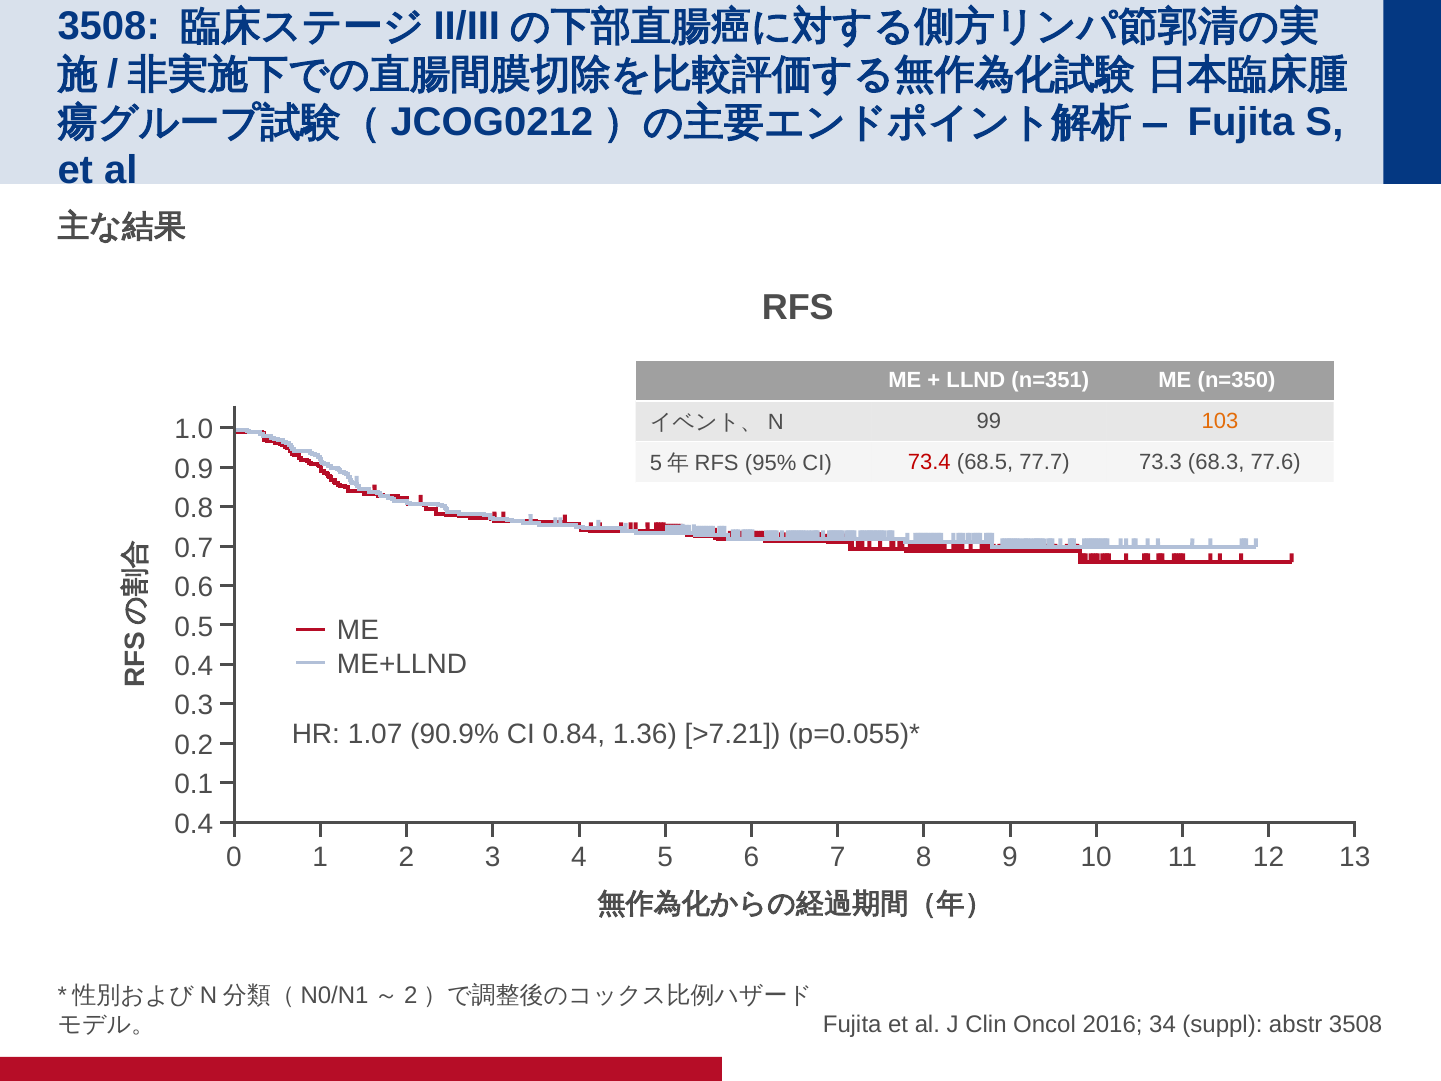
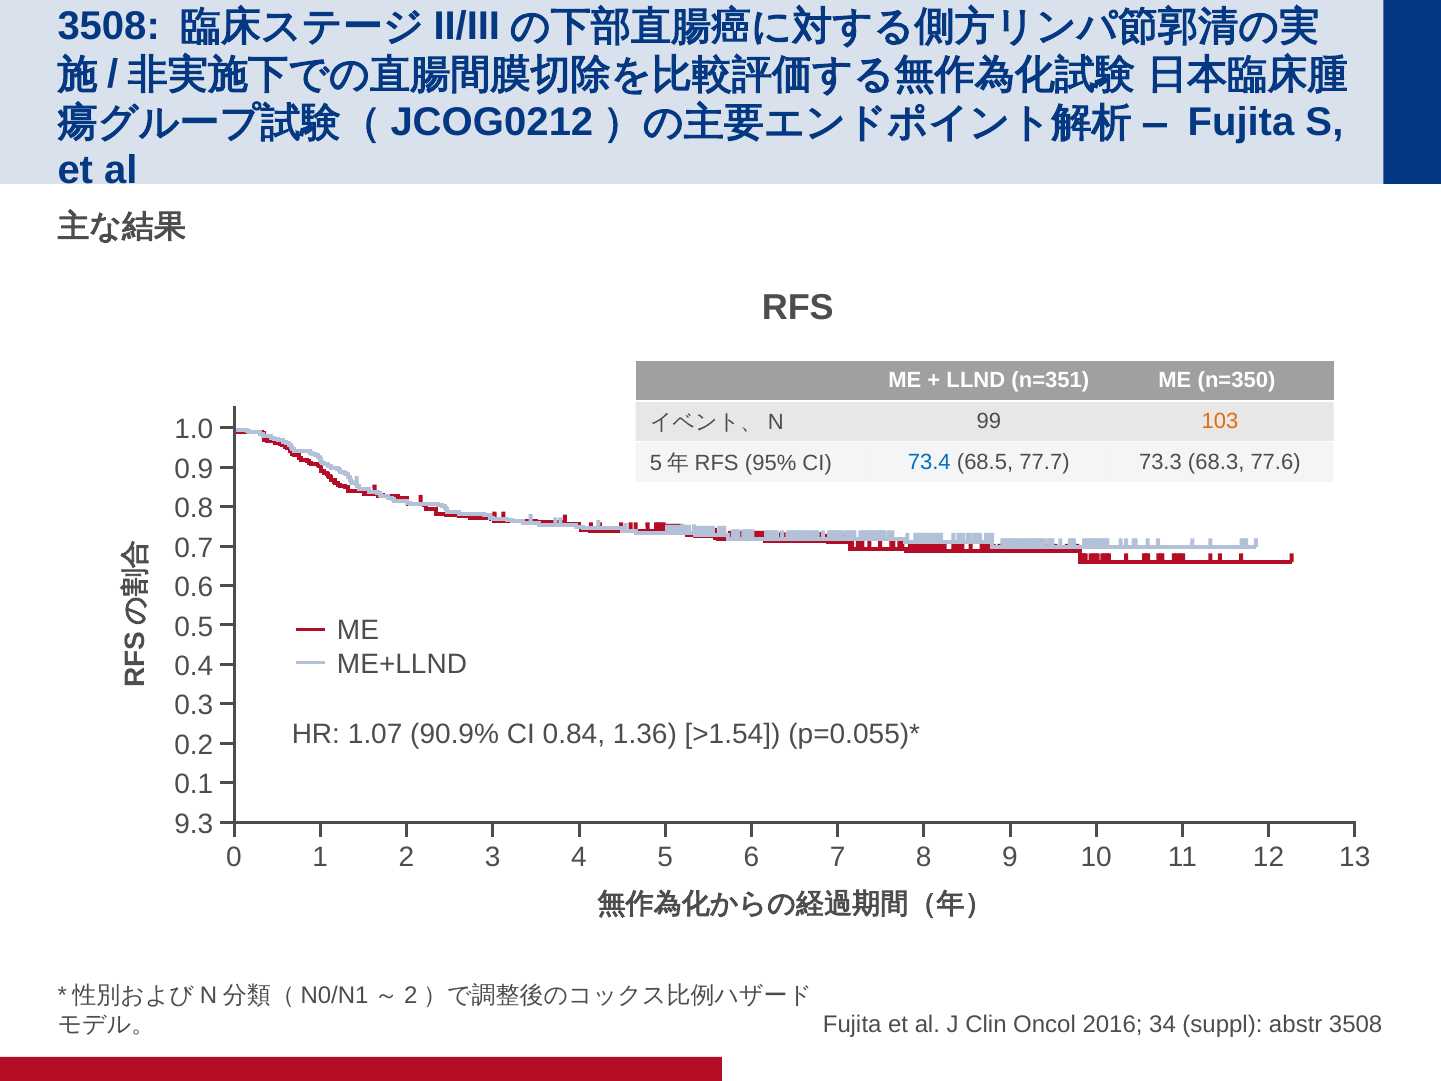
73.4 colour: red -> blue
>7.21: >7.21 -> >1.54
0.4 at (194, 824): 0.4 -> 9.3
